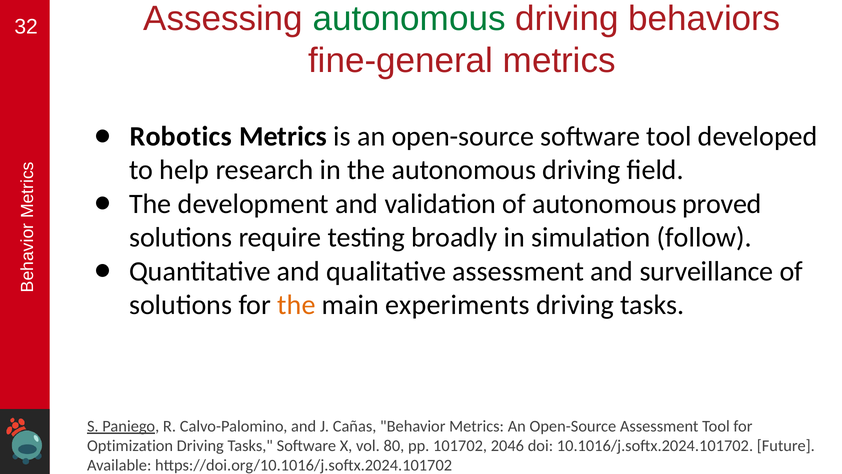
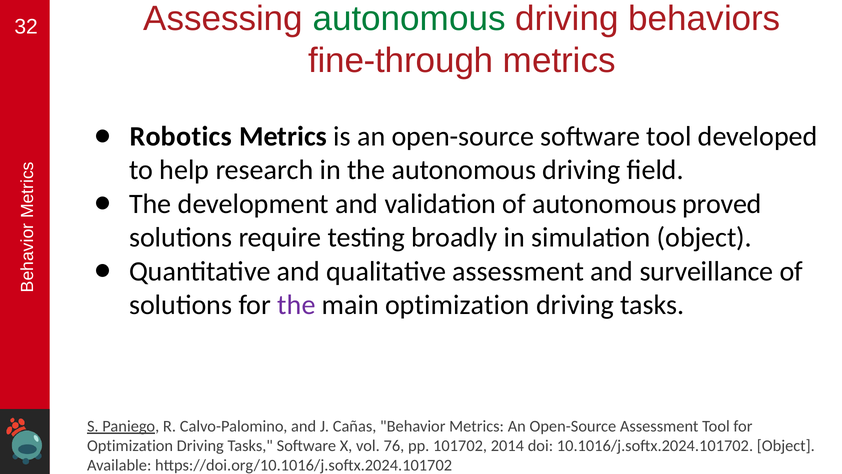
fine-general: fine-general -> fine-through
simulation follow: follow -> object
the at (296, 305) colour: orange -> purple
main experiments: experiments -> optimization
80: 80 -> 76
2046: 2046 -> 2014
10.1016/j.softx.2024.101702 Future: Future -> Object
